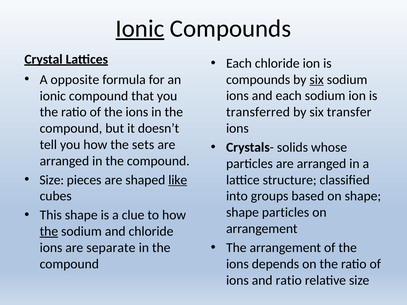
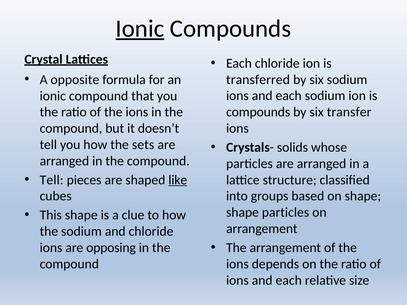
compounds at (258, 80): compounds -> transferred
six at (317, 80) underline: present -> none
transferred at (258, 112): transferred -> compounds
Size at (52, 180): Size -> Tell
the at (49, 232) underline: present -> none
separate: separate -> opposing
ratio at (289, 280): ratio -> each
